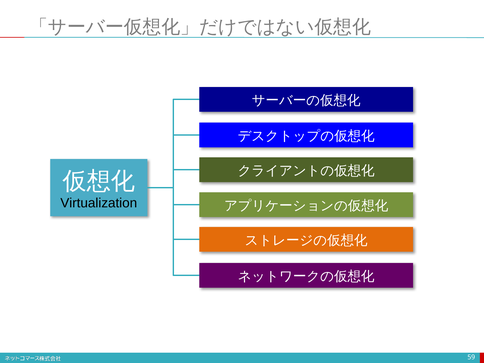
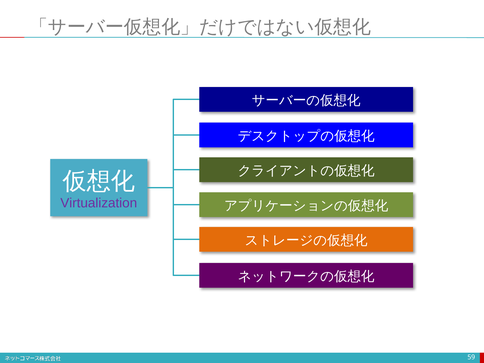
Virtualization colour: black -> purple
